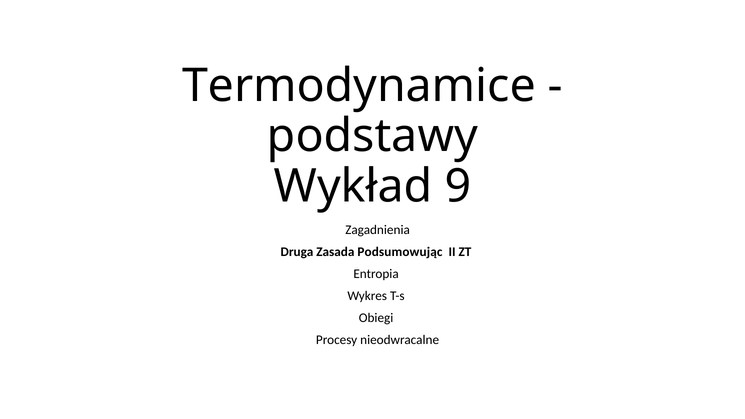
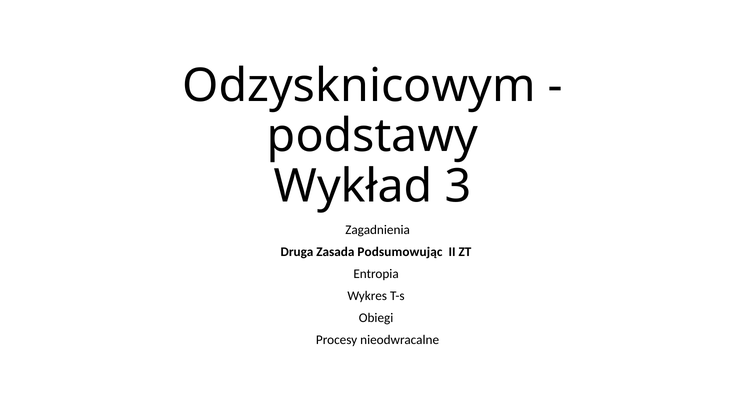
Termodynamice: Termodynamice -> Odzysknicowym
9: 9 -> 3
